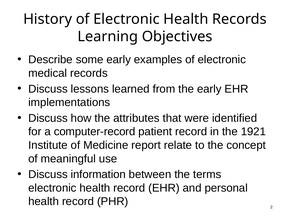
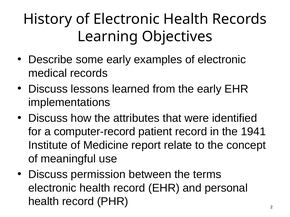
1921: 1921 -> 1941
information: information -> permission
